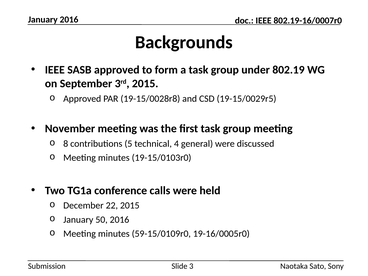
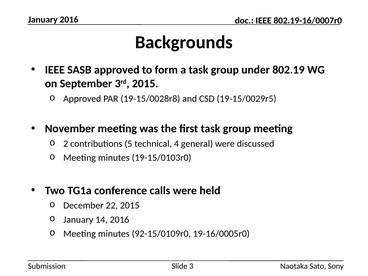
8: 8 -> 2
50: 50 -> 14
59-15/0109r0: 59-15/0109r0 -> 92-15/0109r0
